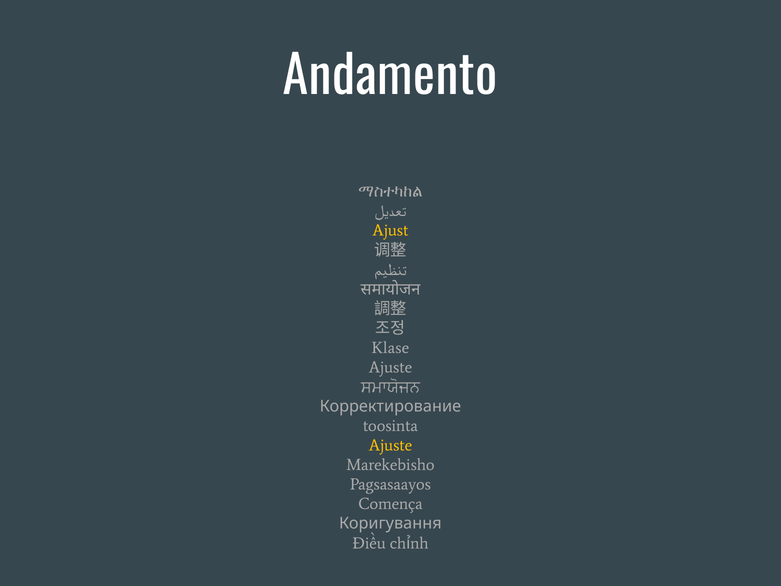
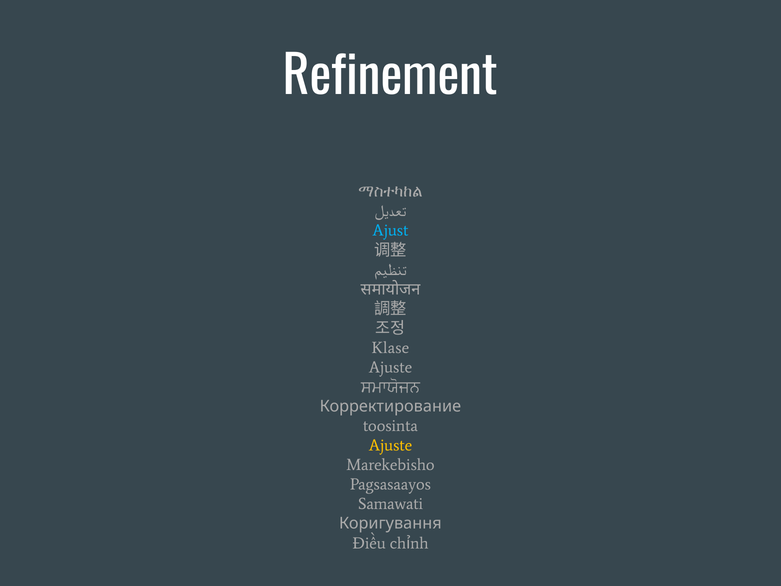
Andamento: Andamento -> Refinement
Ajust colour: yellow -> light blue
Comença: Comença -> Samawati
